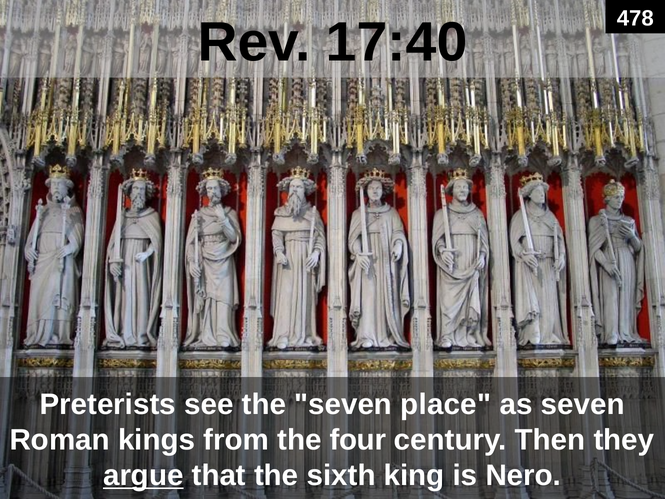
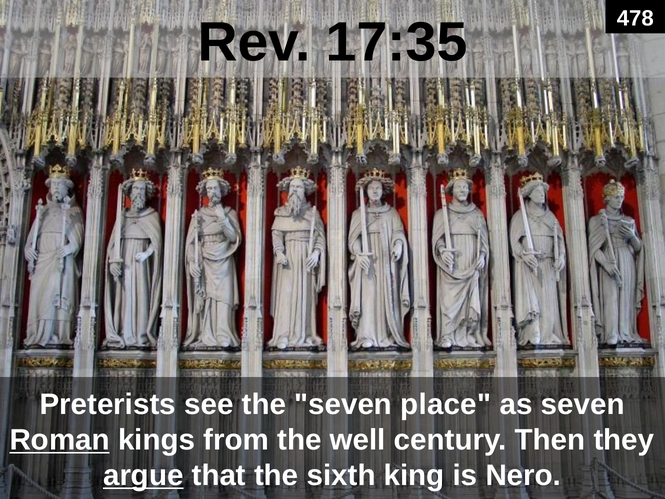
17:40: 17:40 -> 17:35
Roman underline: none -> present
four: four -> well
